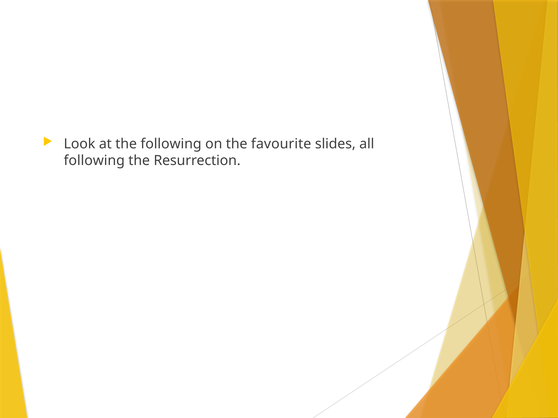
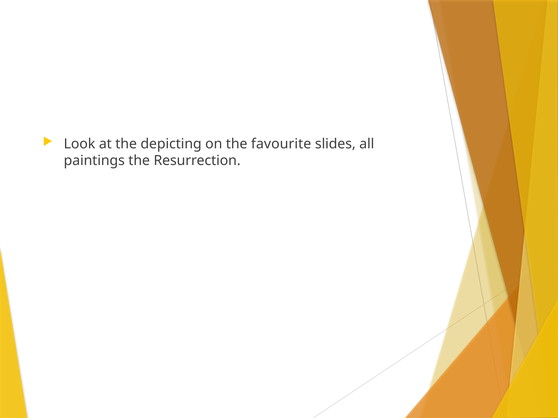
the following: following -> depicting
following at (94, 161): following -> paintings
